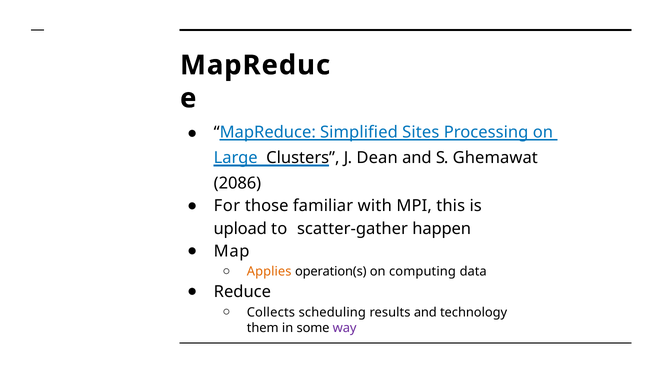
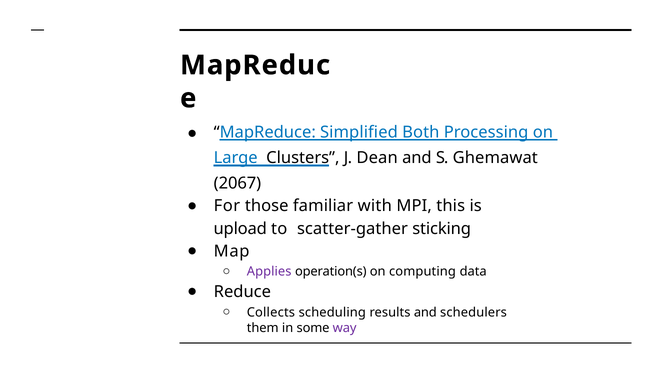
Sites: Sites -> Both
2086: 2086 -> 2067
happen: happen -> sticking
Applies colour: orange -> purple
technology: technology -> schedulers
